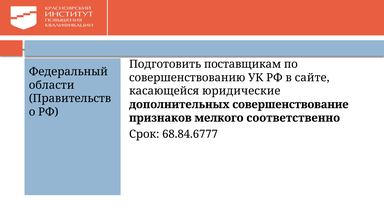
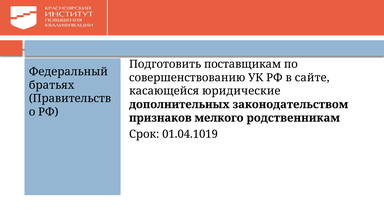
области: области -> братьях
совершенствование: совершенствование -> законодательством
соответственно: соответственно -> родственникам
68.84.6777: 68.84.6777 -> 01.04.1019
